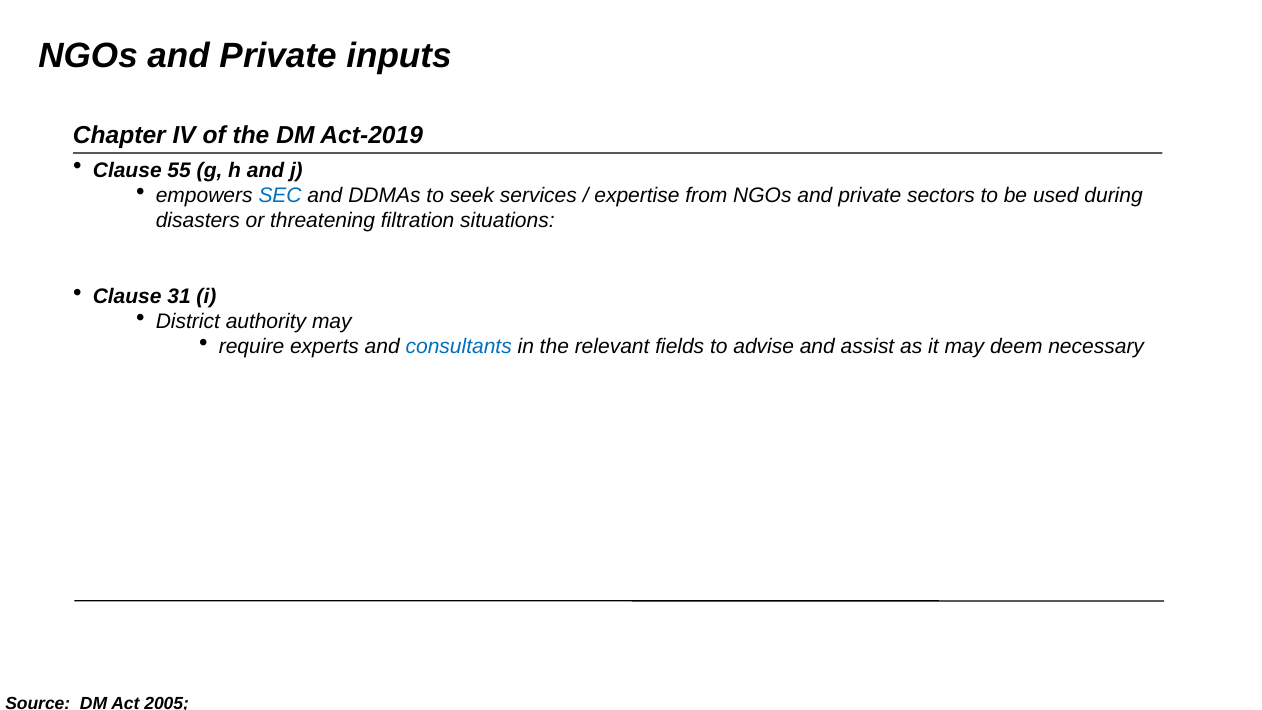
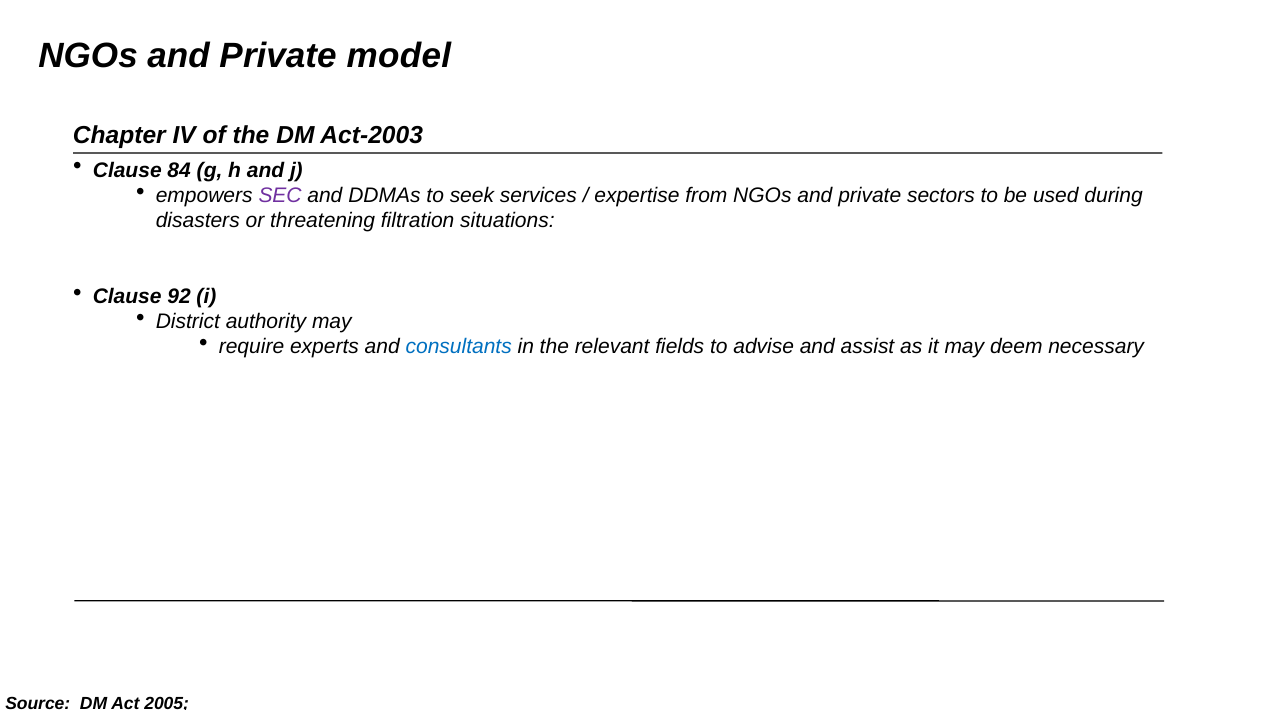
inputs: inputs -> model
Act-2019: Act-2019 -> Act-2003
55: 55 -> 84
SEC colour: blue -> purple
31: 31 -> 92
